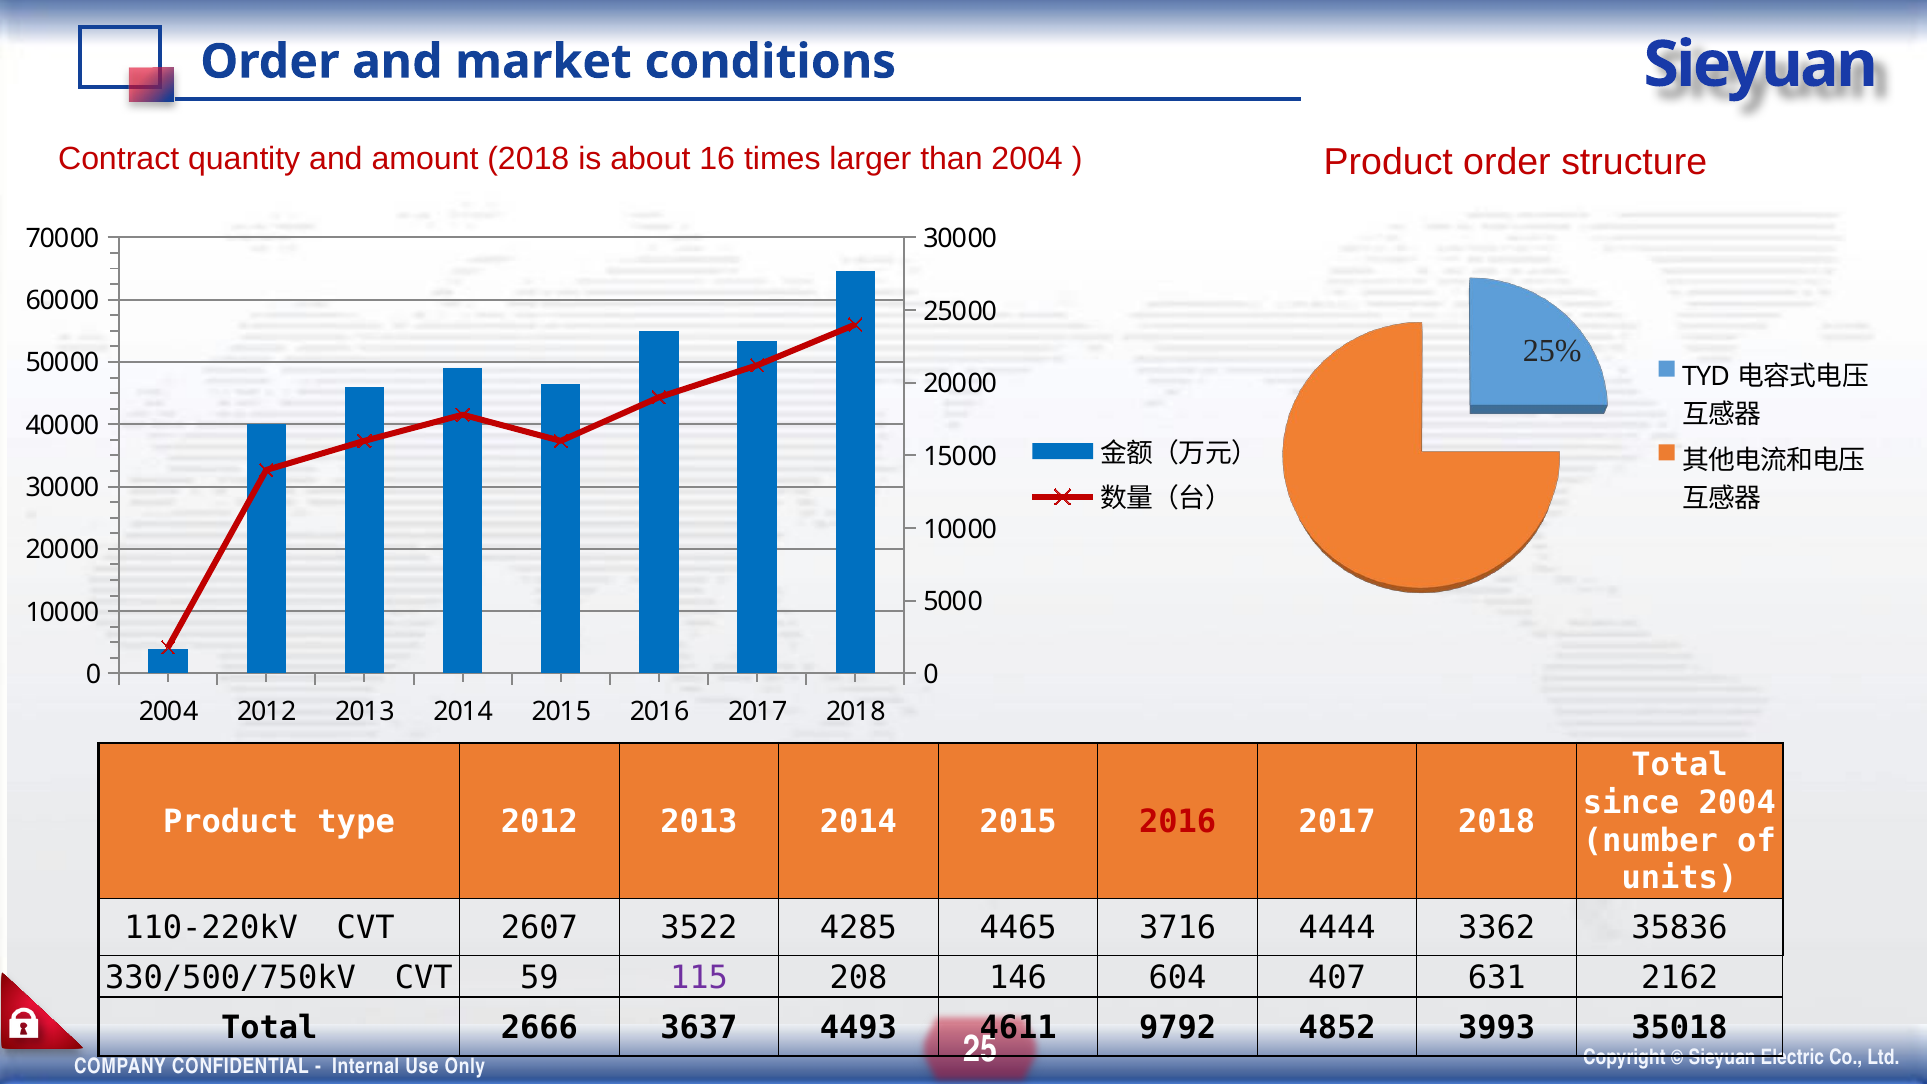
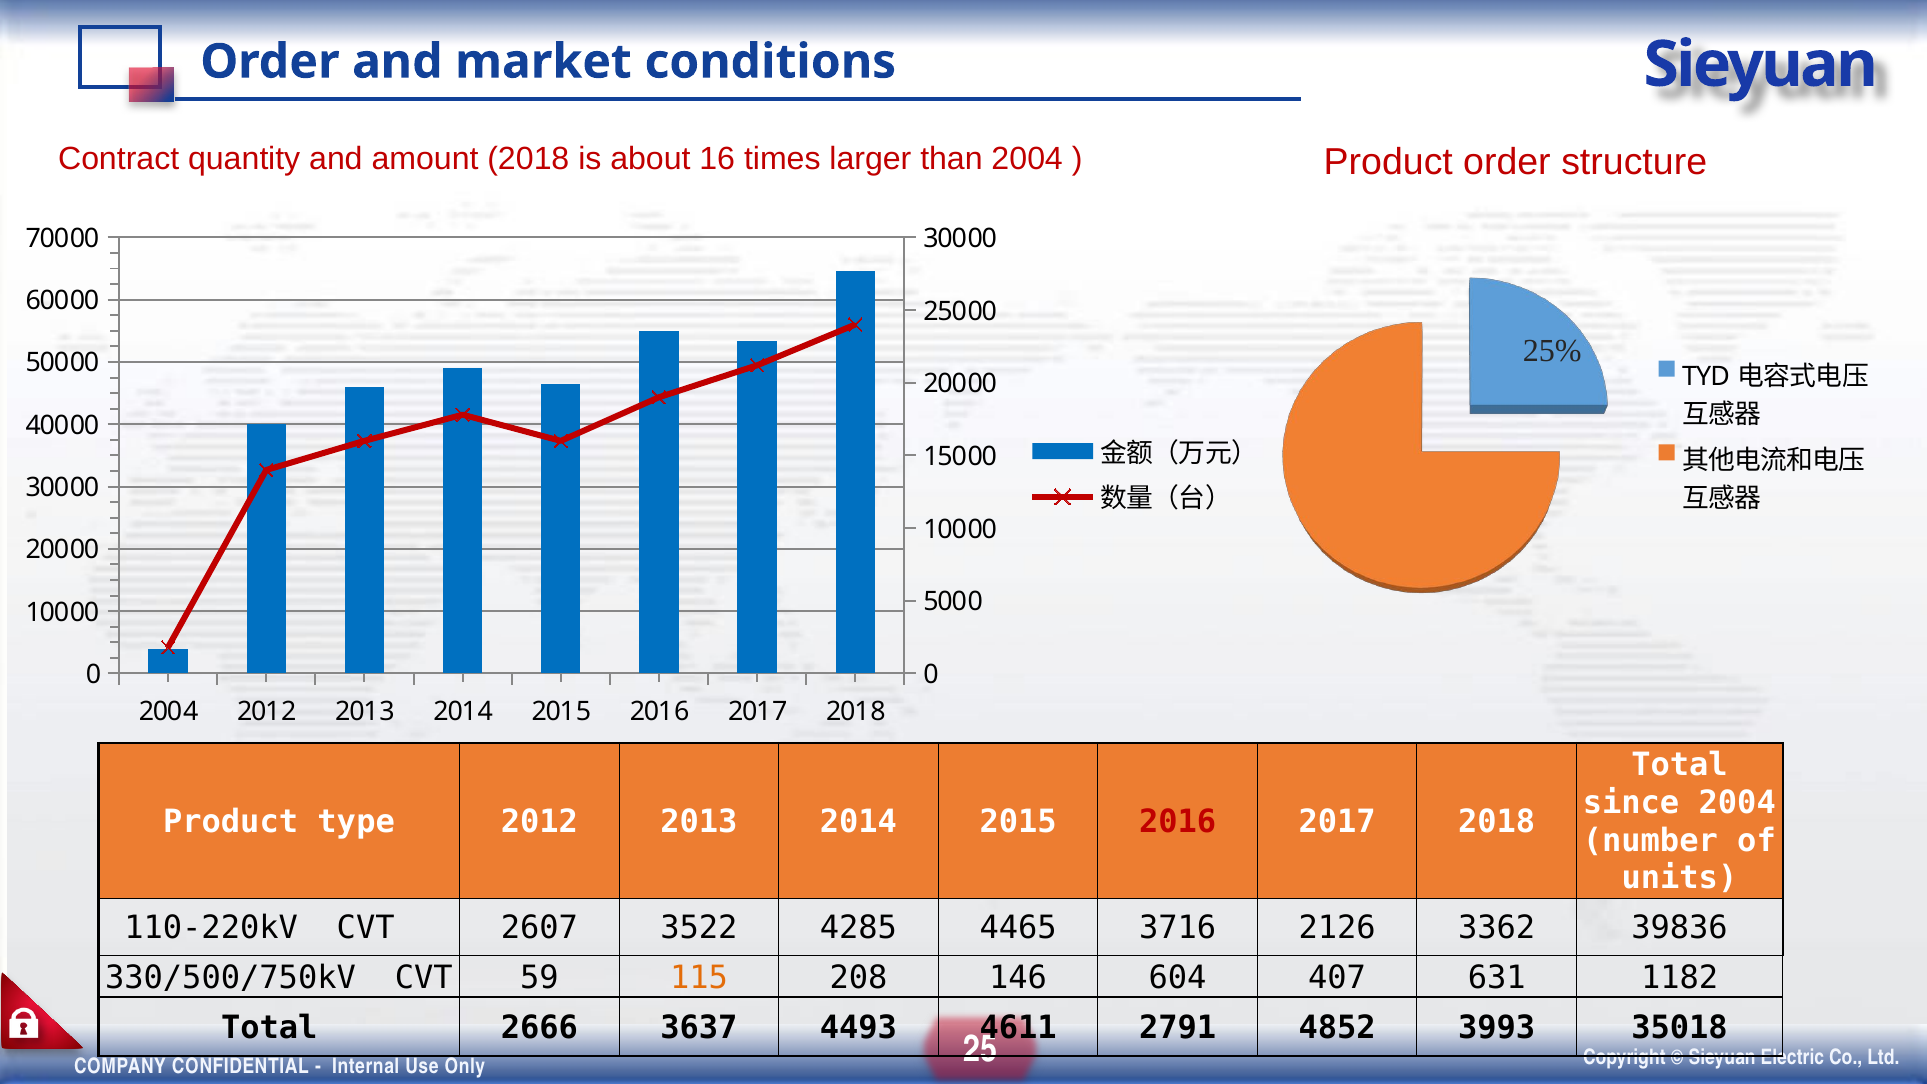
4444: 4444 -> 2126
35836: 35836 -> 39836
115 colour: purple -> orange
2162: 2162 -> 1182
9792: 9792 -> 2791
